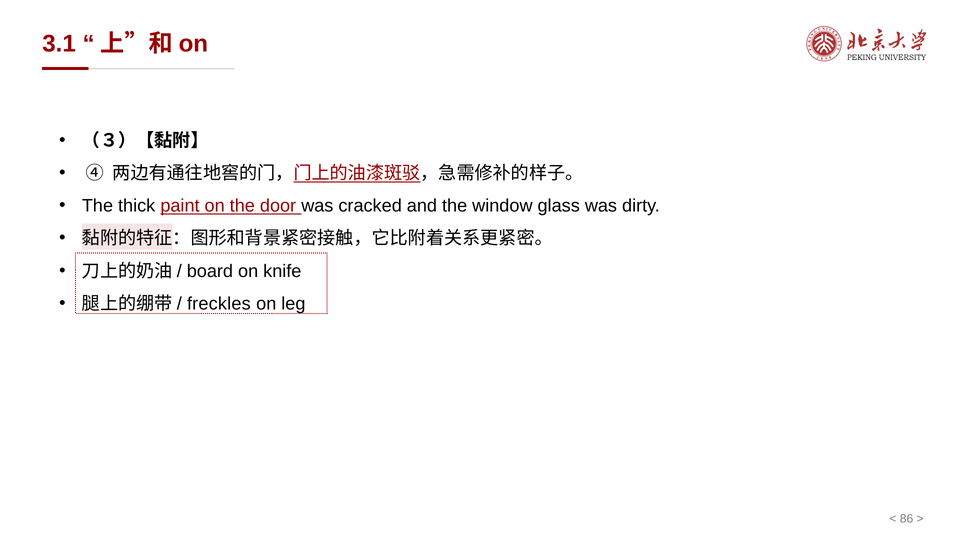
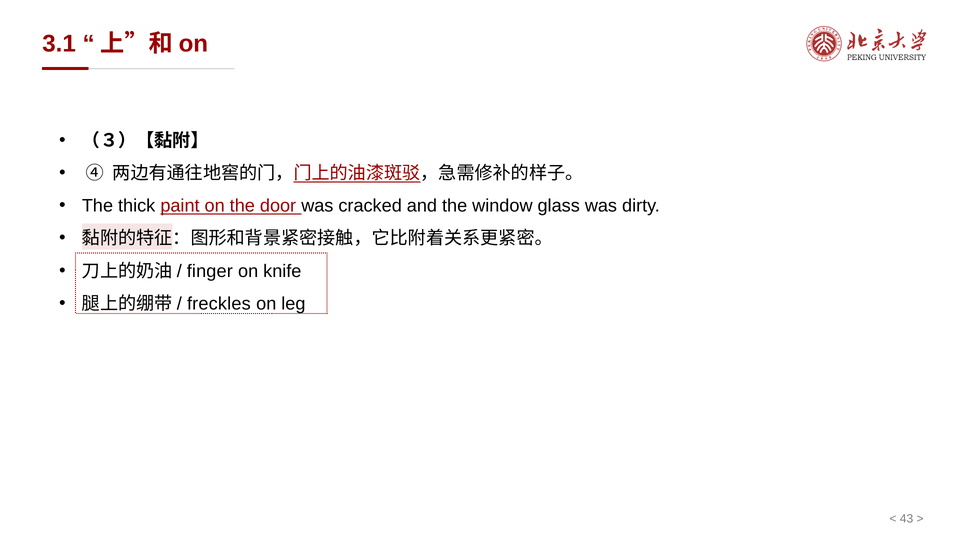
board: board -> finger
86: 86 -> 43
